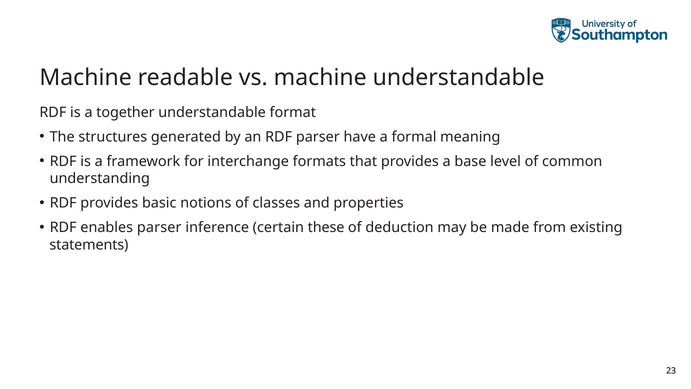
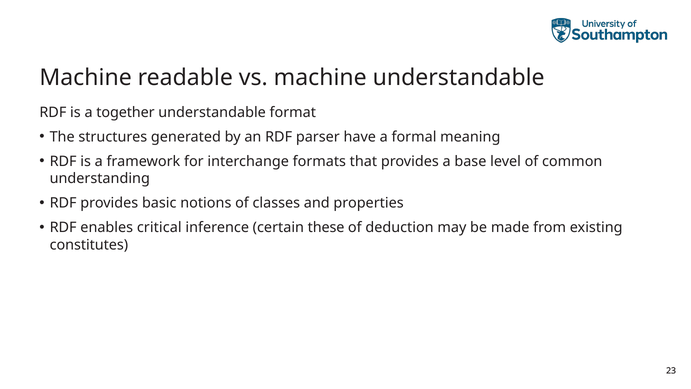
enables parser: parser -> critical
statements: statements -> constitutes
